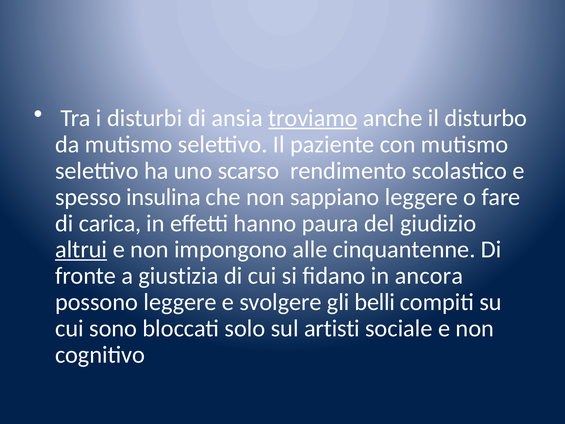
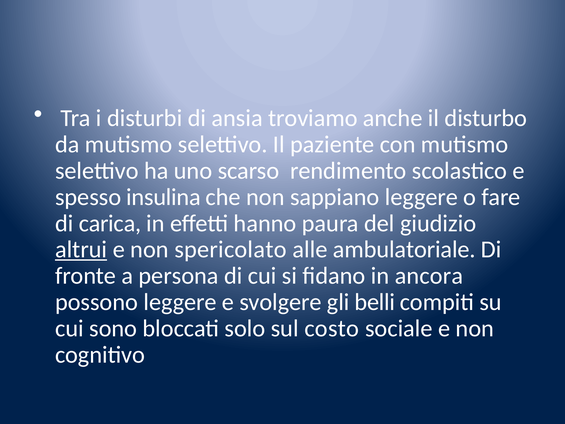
troviamo underline: present -> none
impongono: impongono -> spericolato
cinquantenne: cinquantenne -> ambulatoriale
giustizia: giustizia -> persona
artisti: artisti -> costo
